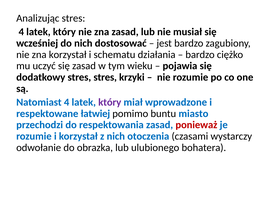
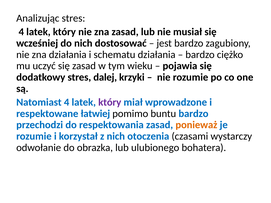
zna korzystał: korzystał -> działania
stres stres: stres -> dalej
buntu miasto: miasto -> bardzo
ponieważ colour: red -> orange
